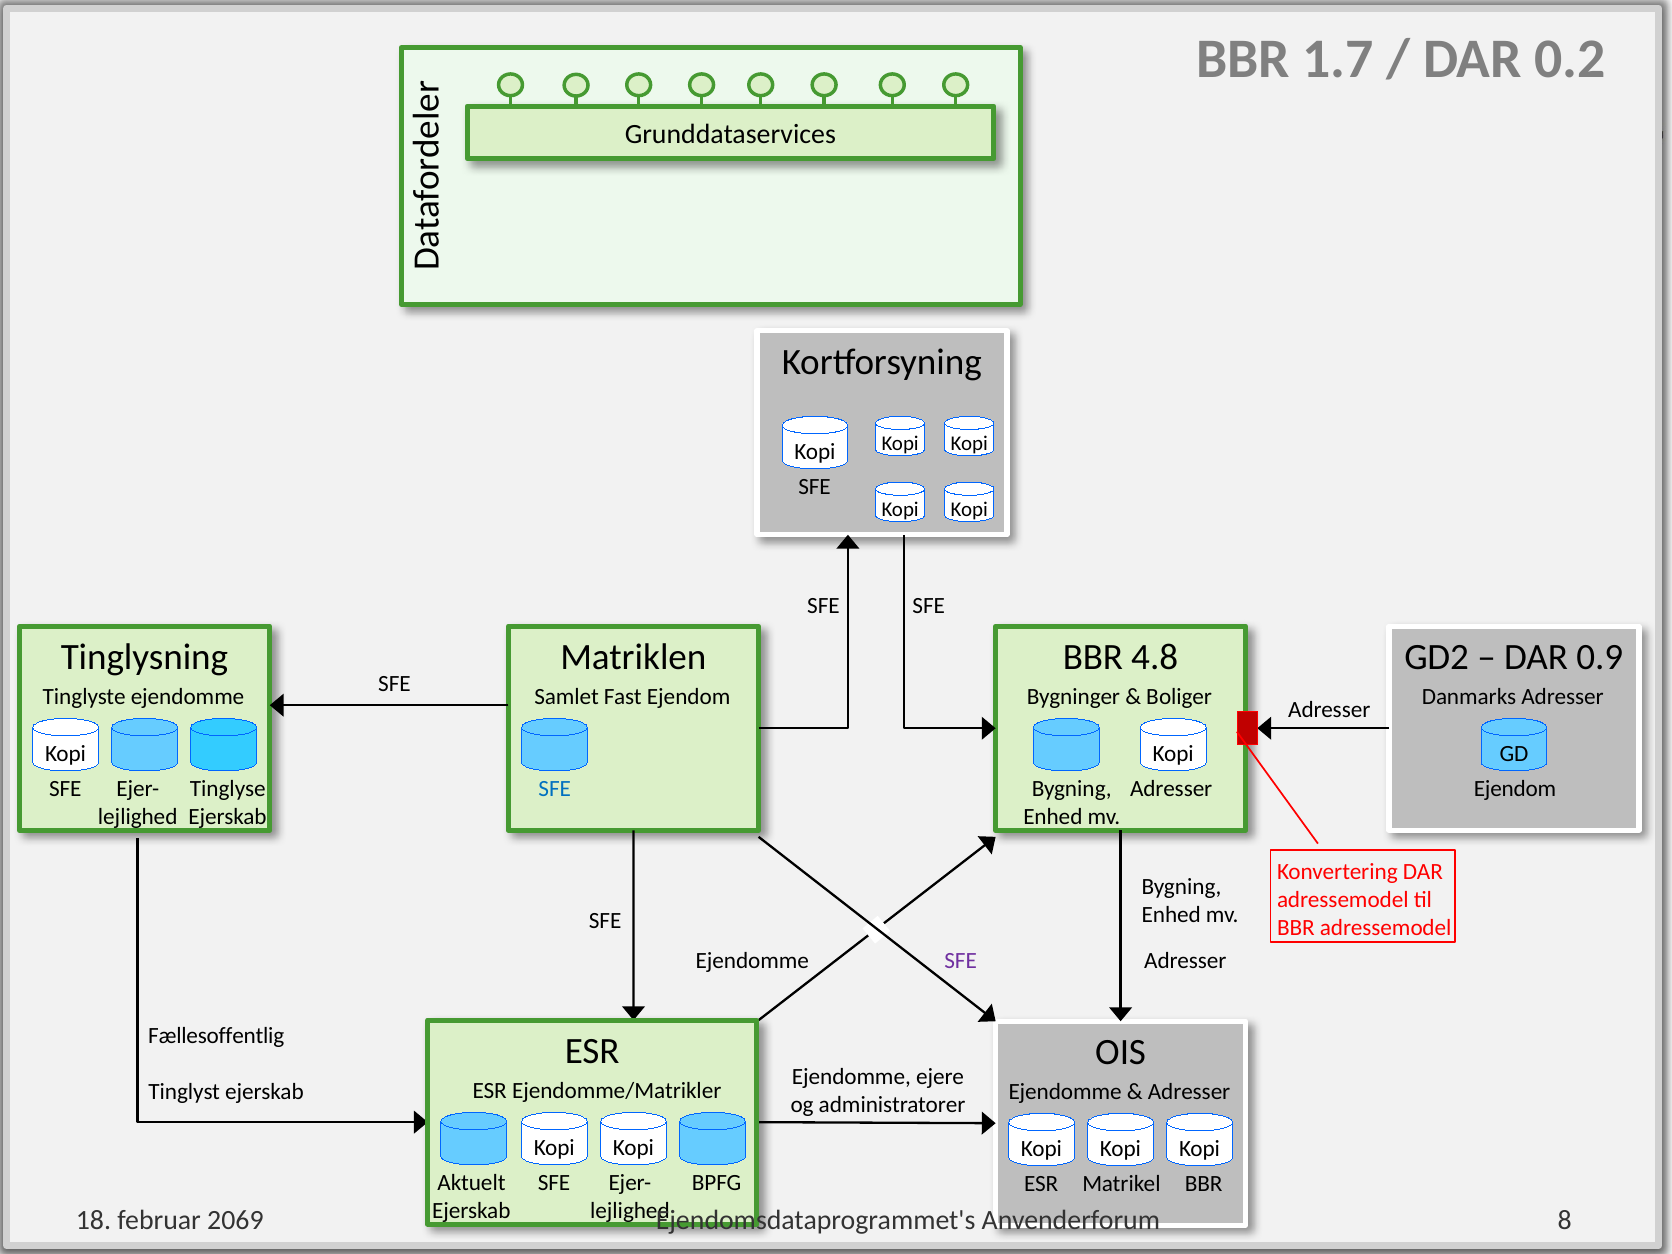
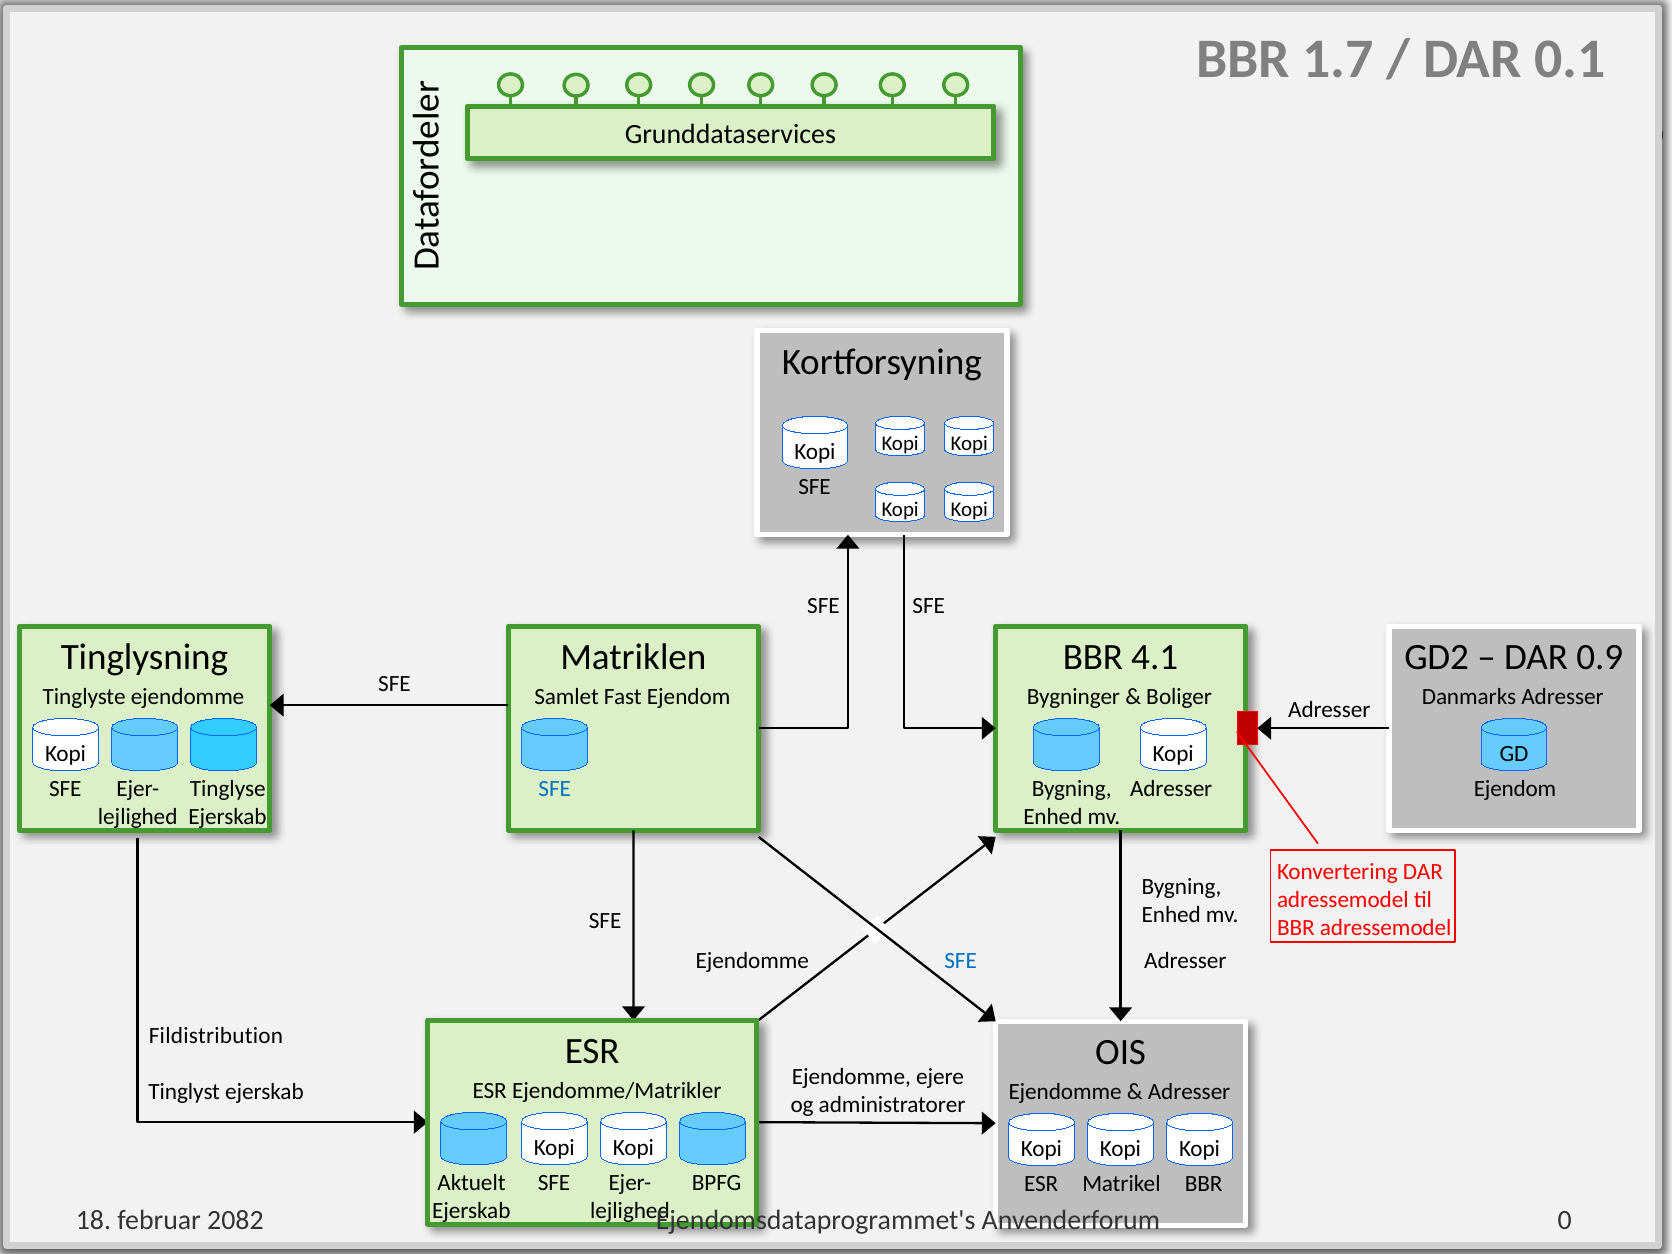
0.2: 0.2 -> 0.1
4.8: 4.8 -> 4.1
SFE at (961, 960) colour: purple -> blue
Fællesoffentlig: Fællesoffentlig -> Fildistribution
2069: 2069 -> 2082
8: 8 -> 0
